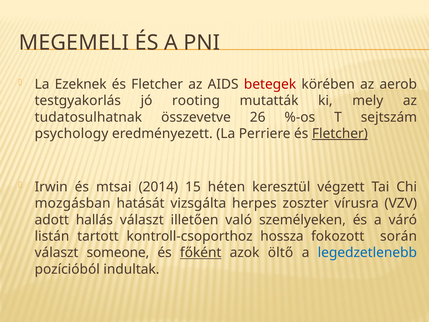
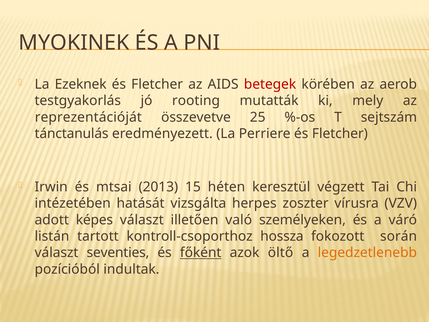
MEGEMELI: MEGEMELI -> MYOKINEK
tudatosulhatnak: tudatosulhatnak -> reprezentációját
26: 26 -> 25
psychology: psychology -> tánctanulás
Fletcher at (340, 134) underline: present -> none
2014: 2014 -> 2013
mozgásban: mozgásban -> intézetében
hallás: hallás -> képes
someone: someone -> seventies
legedzetlenebb colour: blue -> orange
